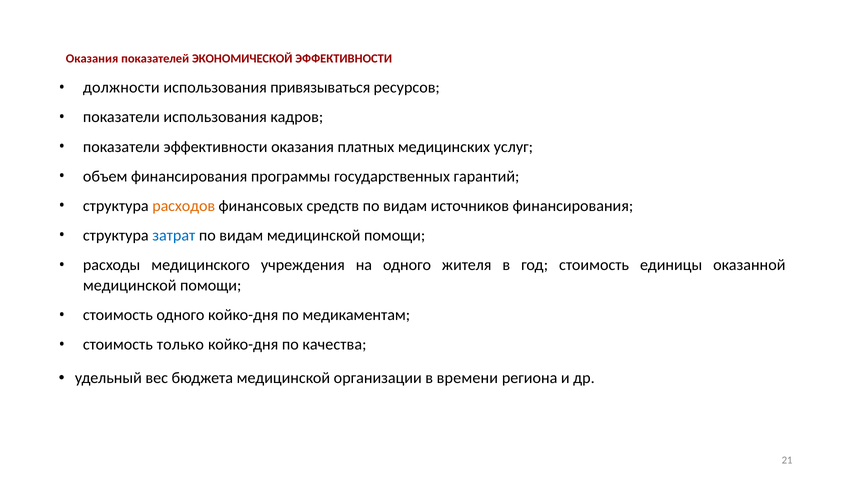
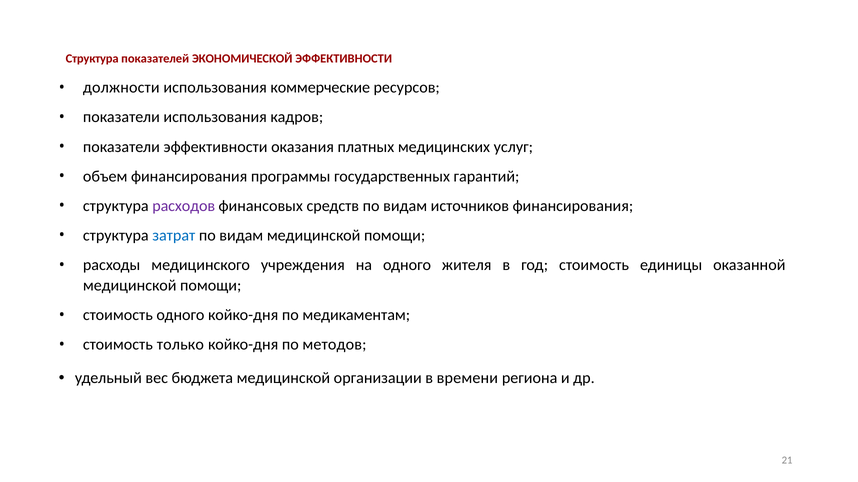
Оказания at (92, 59): Оказания -> Структура
привязываться: привязываться -> коммерческие
расходов colour: orange -> purple
качества: качества -> методов
